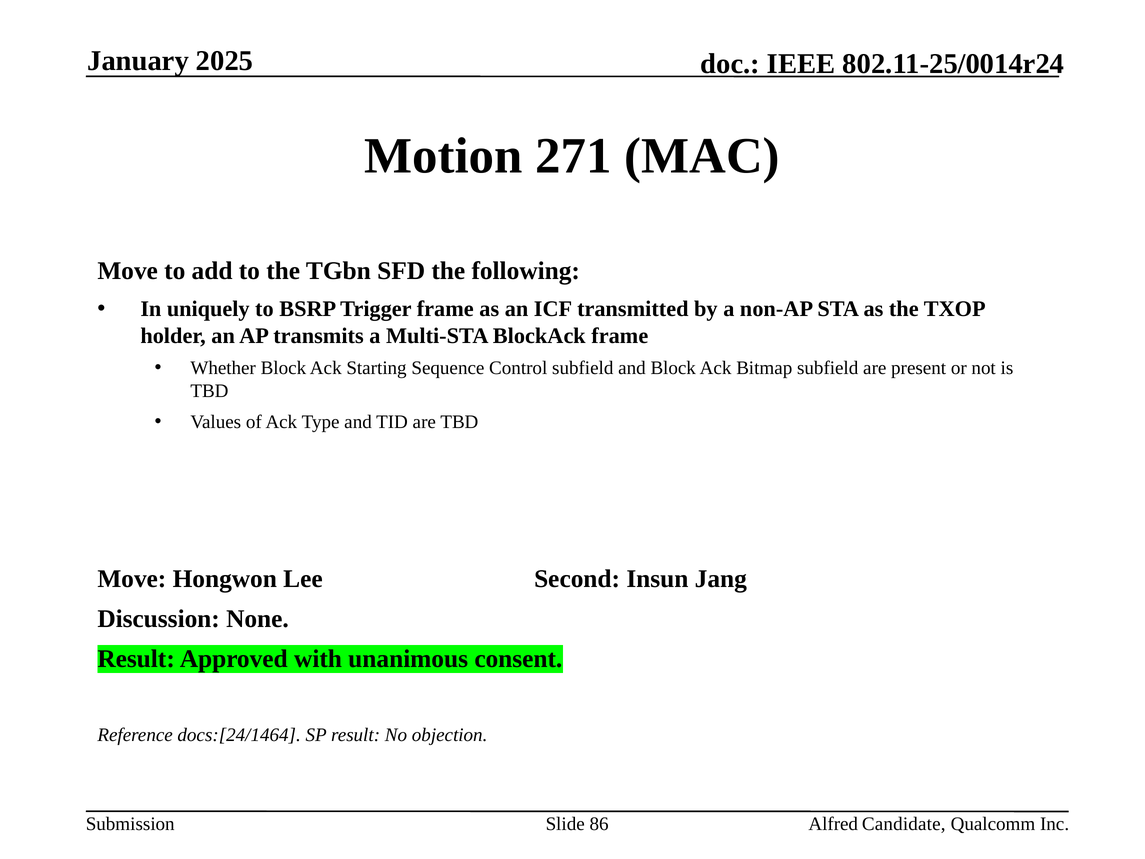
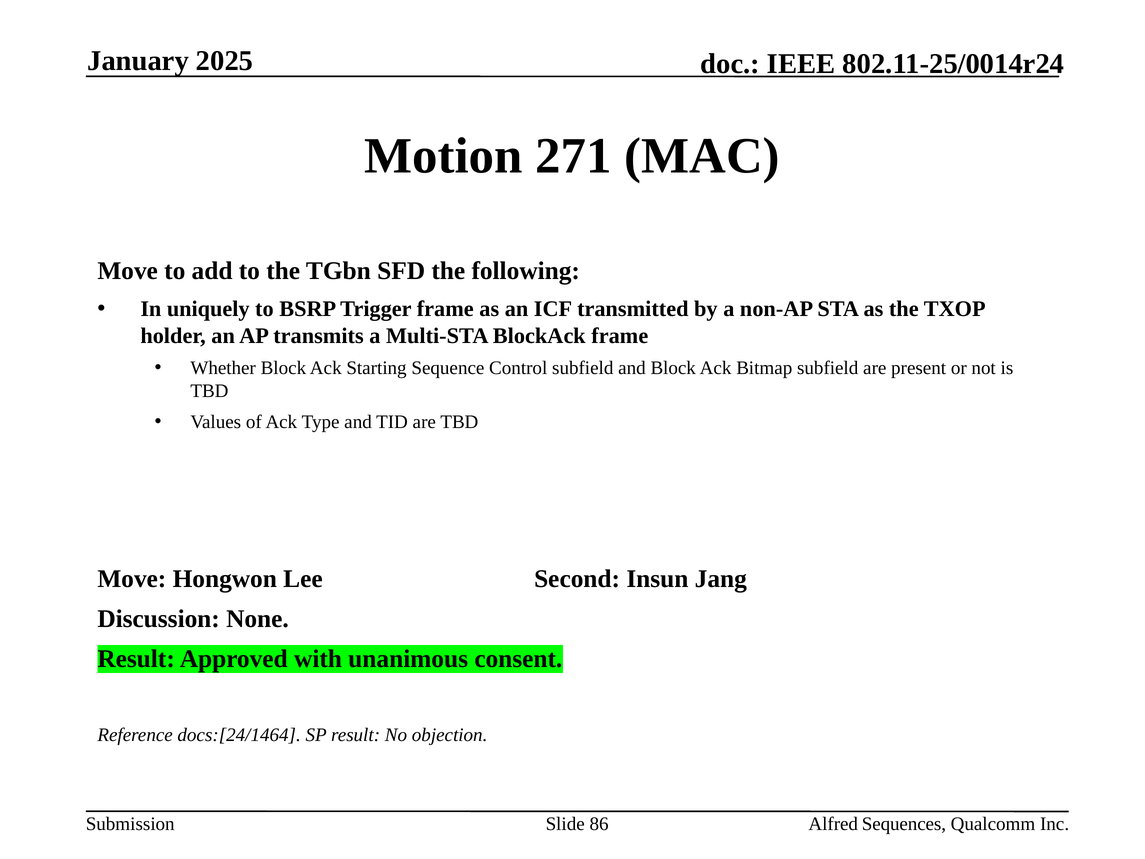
Candidate: Candidate -> Sequences
